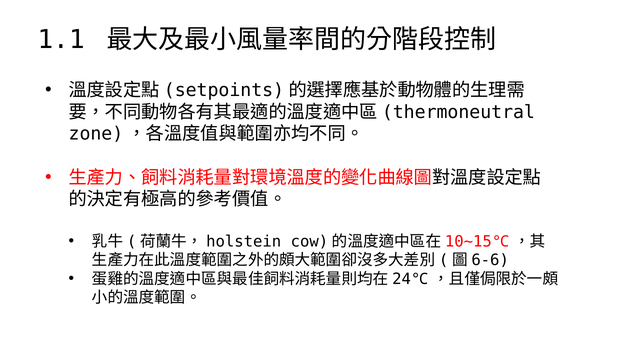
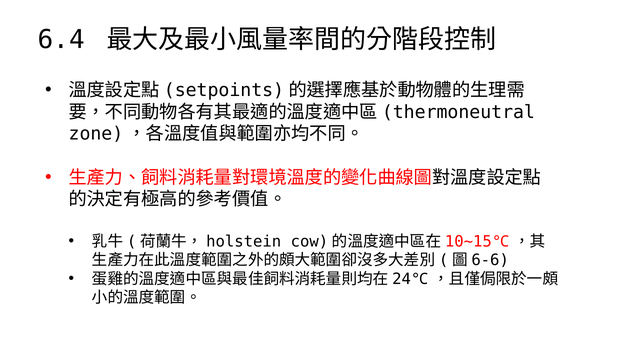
1.1: 1.1 -> 6.4
